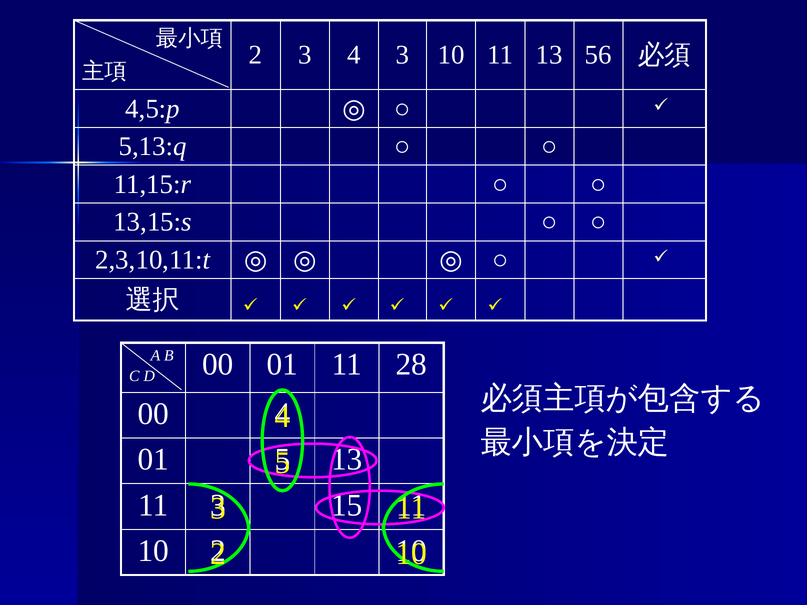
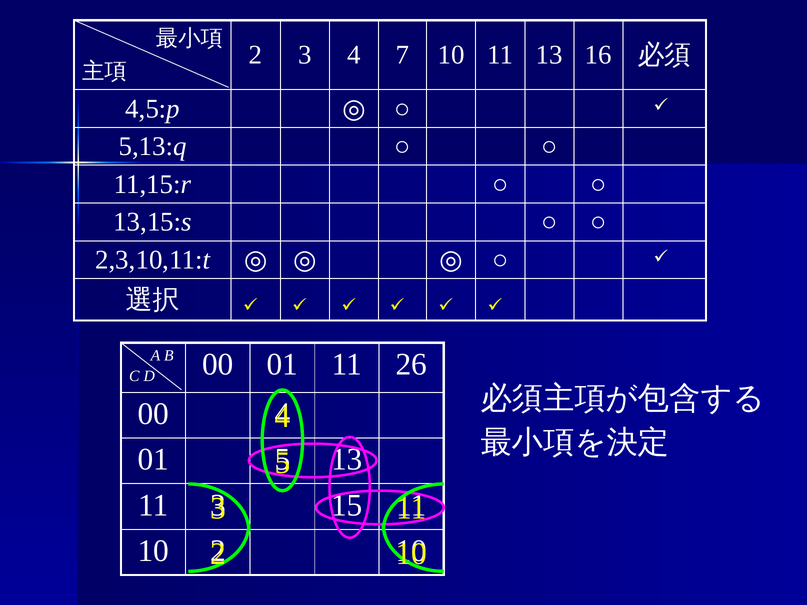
4 3: 3 -> 7
56: 56 -> 16
28: 28 -> 26
